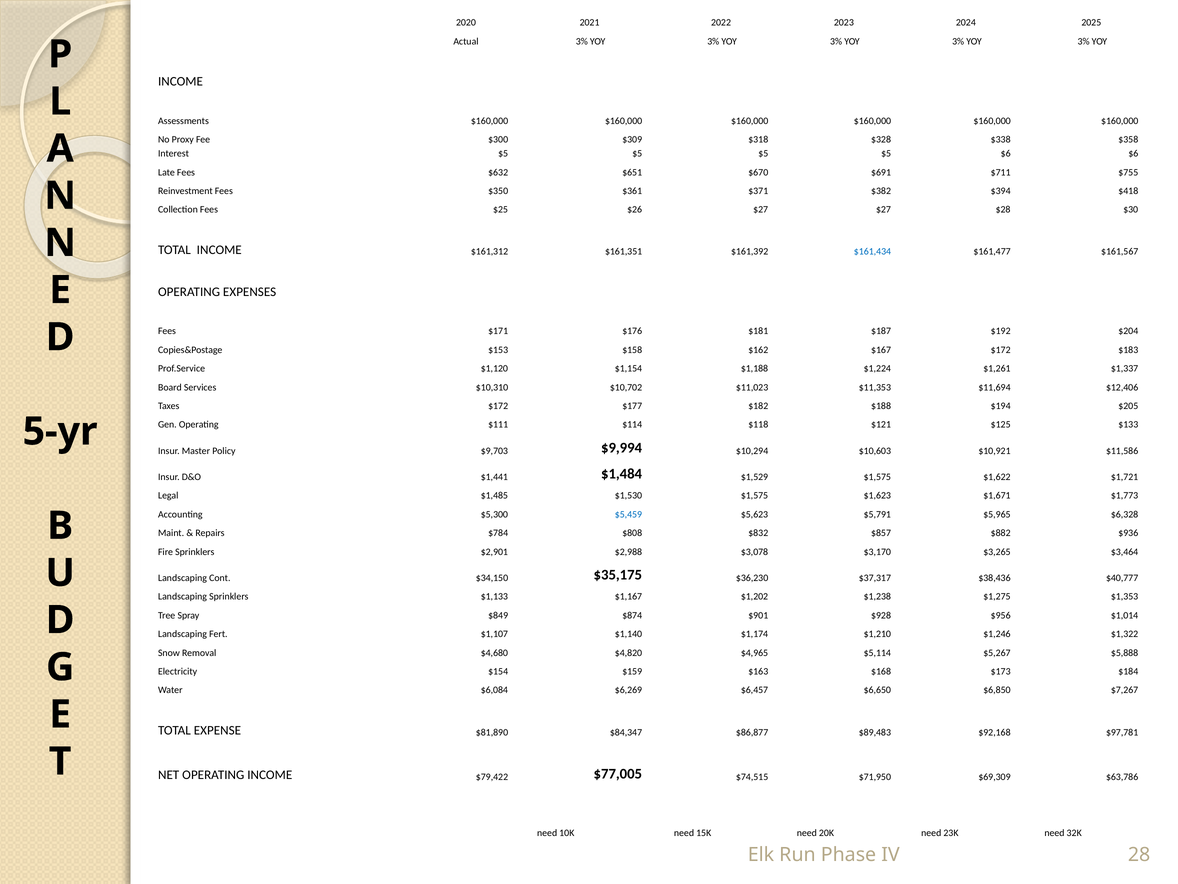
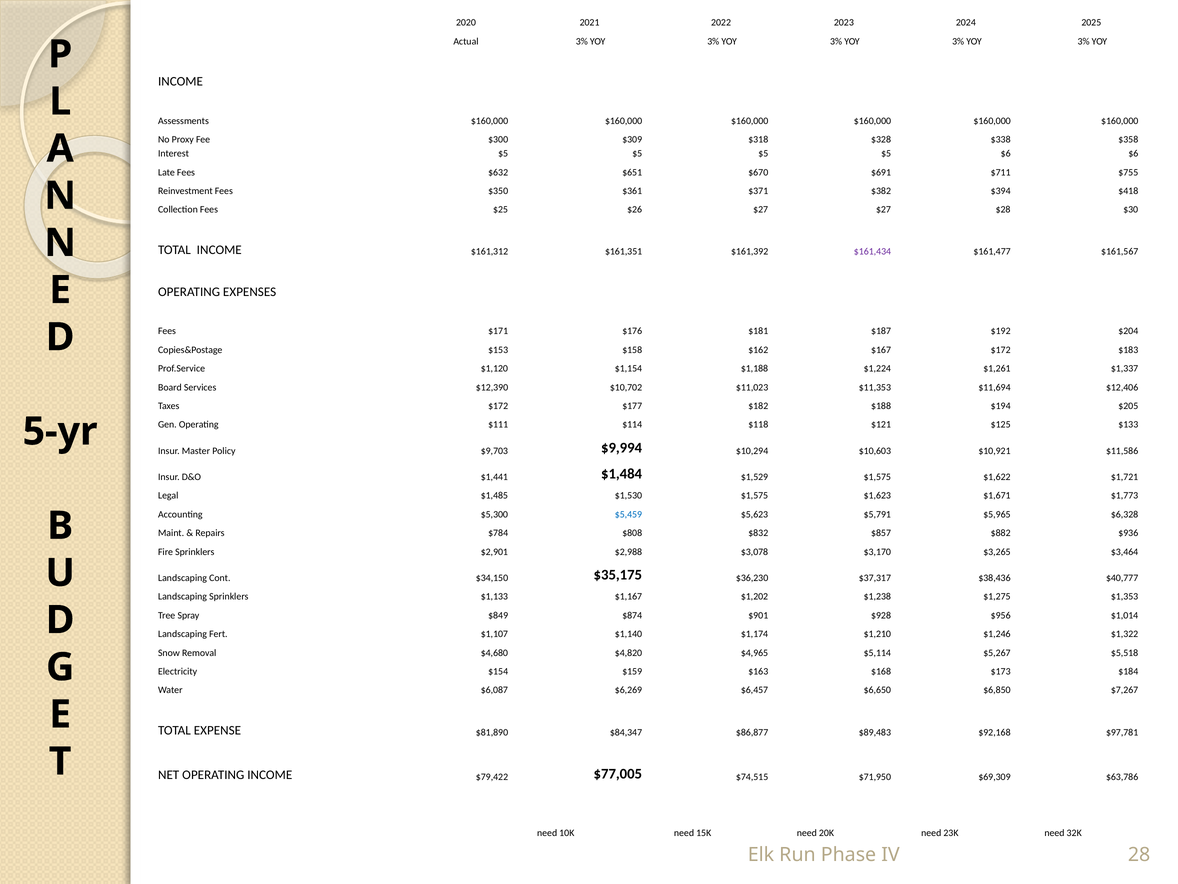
$161,434 colour: blue -> purple
$10,310: $10,310 -> $12,390
$5,888: $5,888 -> $5,518
$6,084: $6,084 -> $6,087
